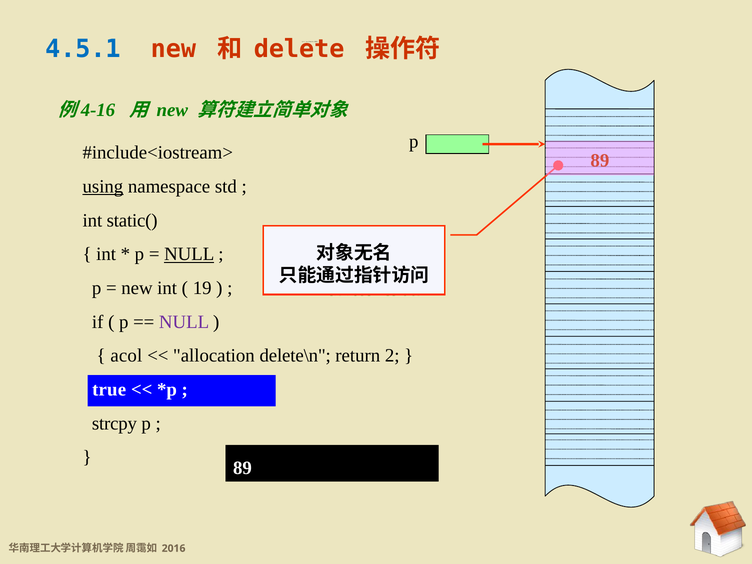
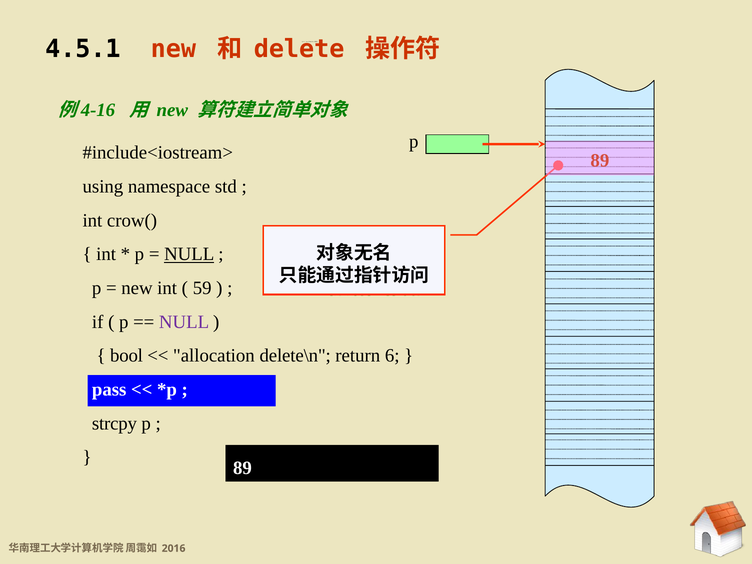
4.5.1 at (83, 49) colour: blue -> black
using underline: present -> none
static(: static( -> crow(
19: 19 -> 59
acol: acol -> bool
2: 2 -> 6
true: true -> pass
